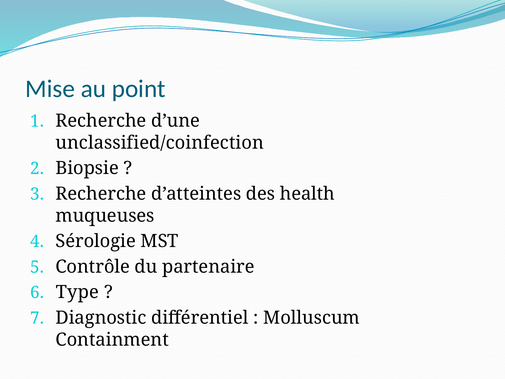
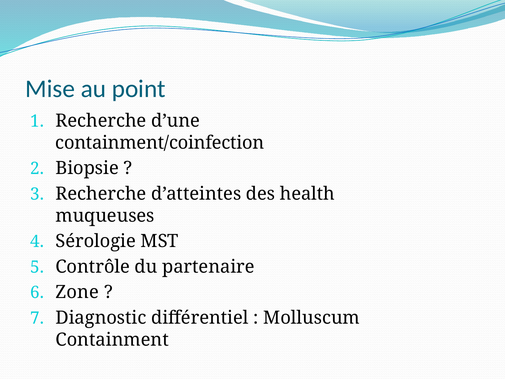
unclassified/coinfection: unclassified/coinfection -> containment/coinfection
Type: Type -> Zone
